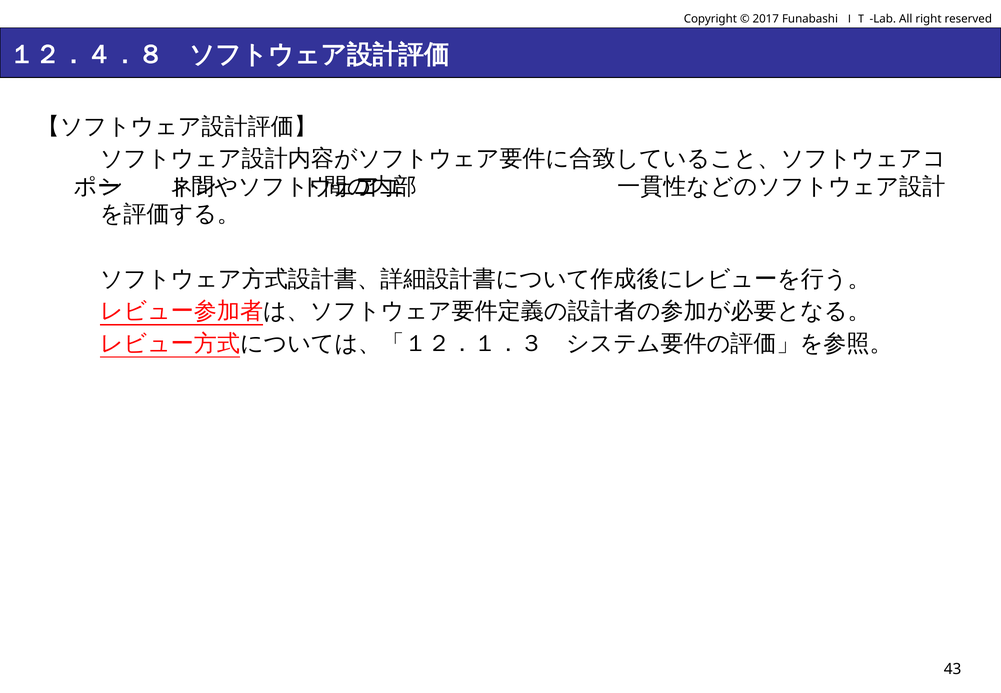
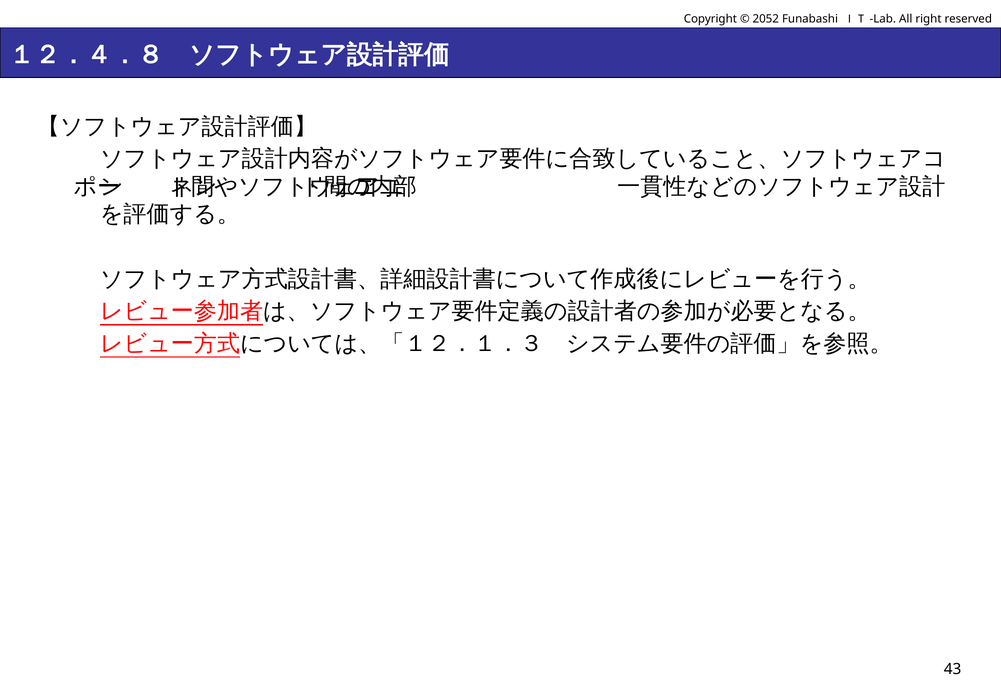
2017: 2017 -> 2052
